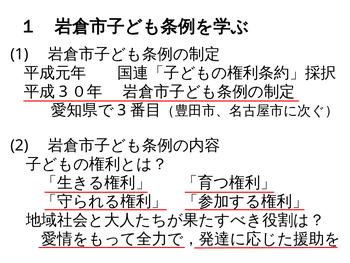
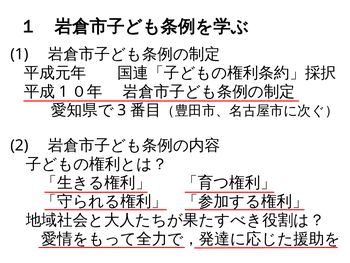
3 at (63, 91): 3 -> 1
